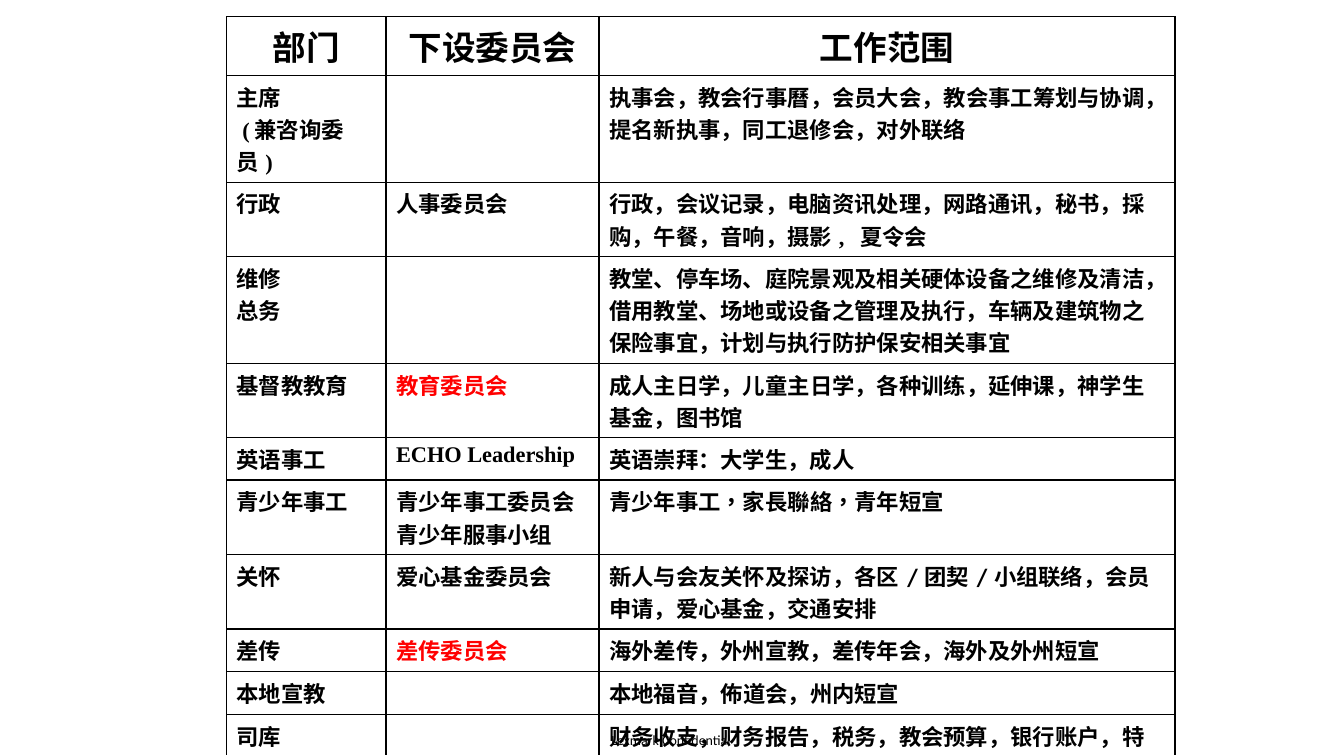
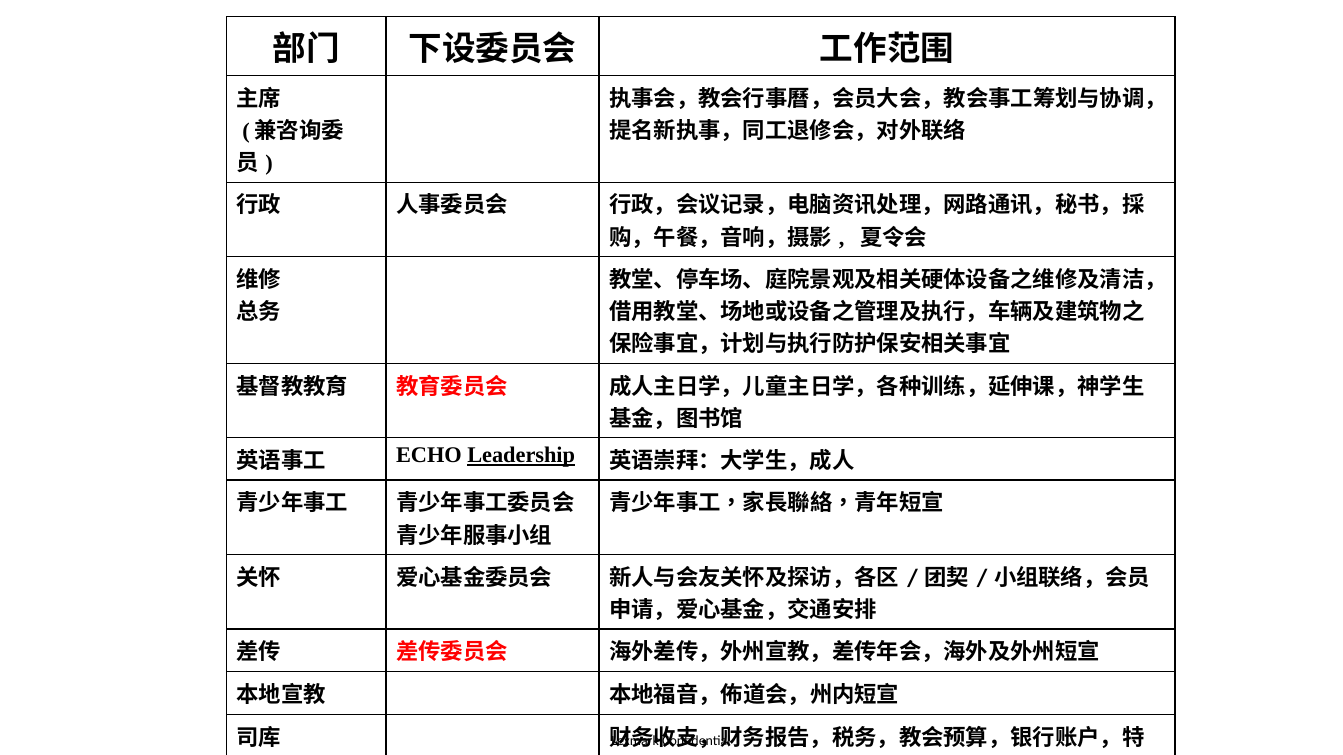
Leadership underline: none -> present
